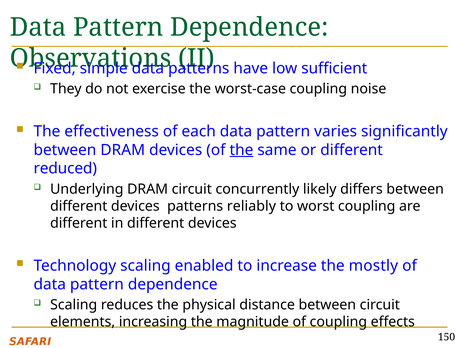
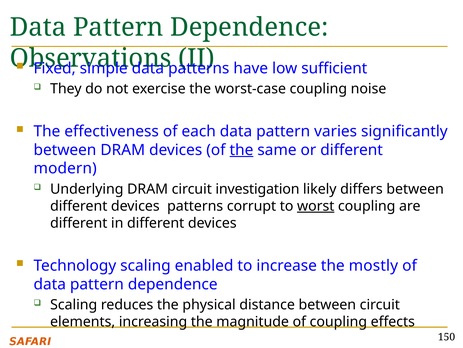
reduced: reduced -> modern
concurrently: concurrently -> investigation
reliably: reliably -> corrupt
worst underline: none -> present
